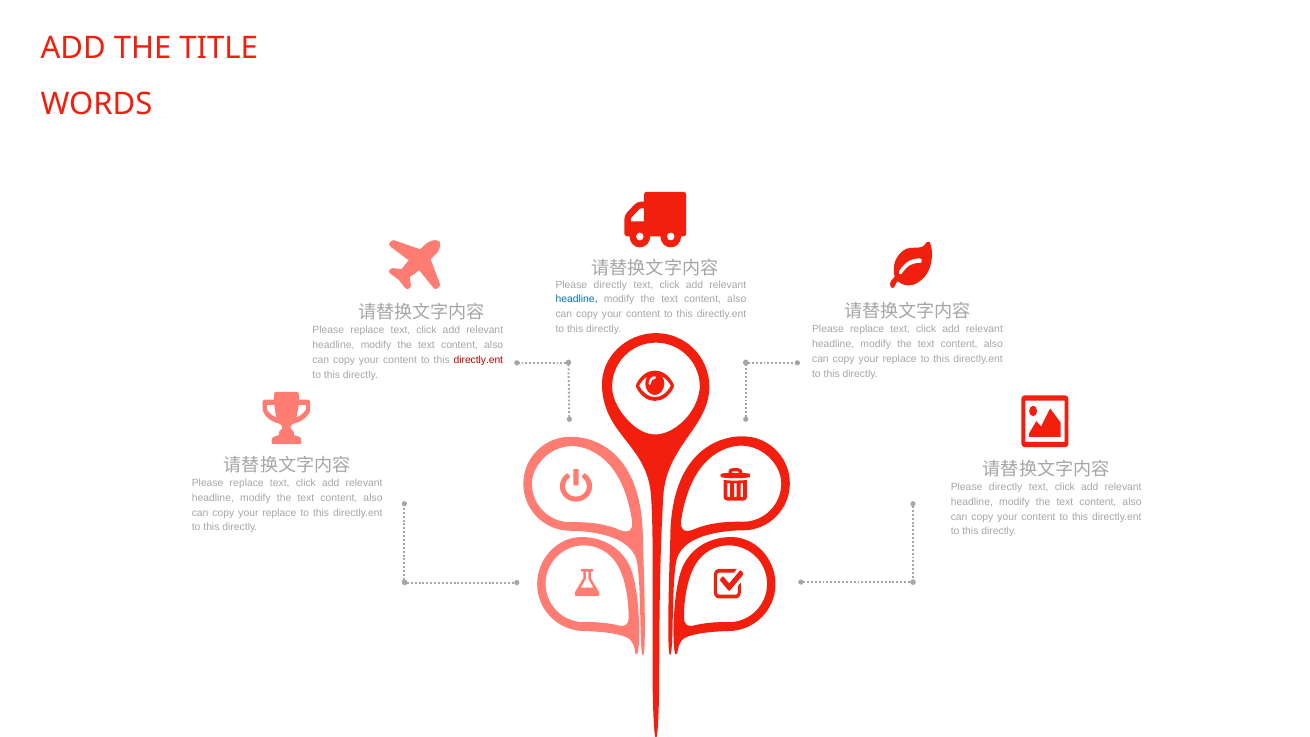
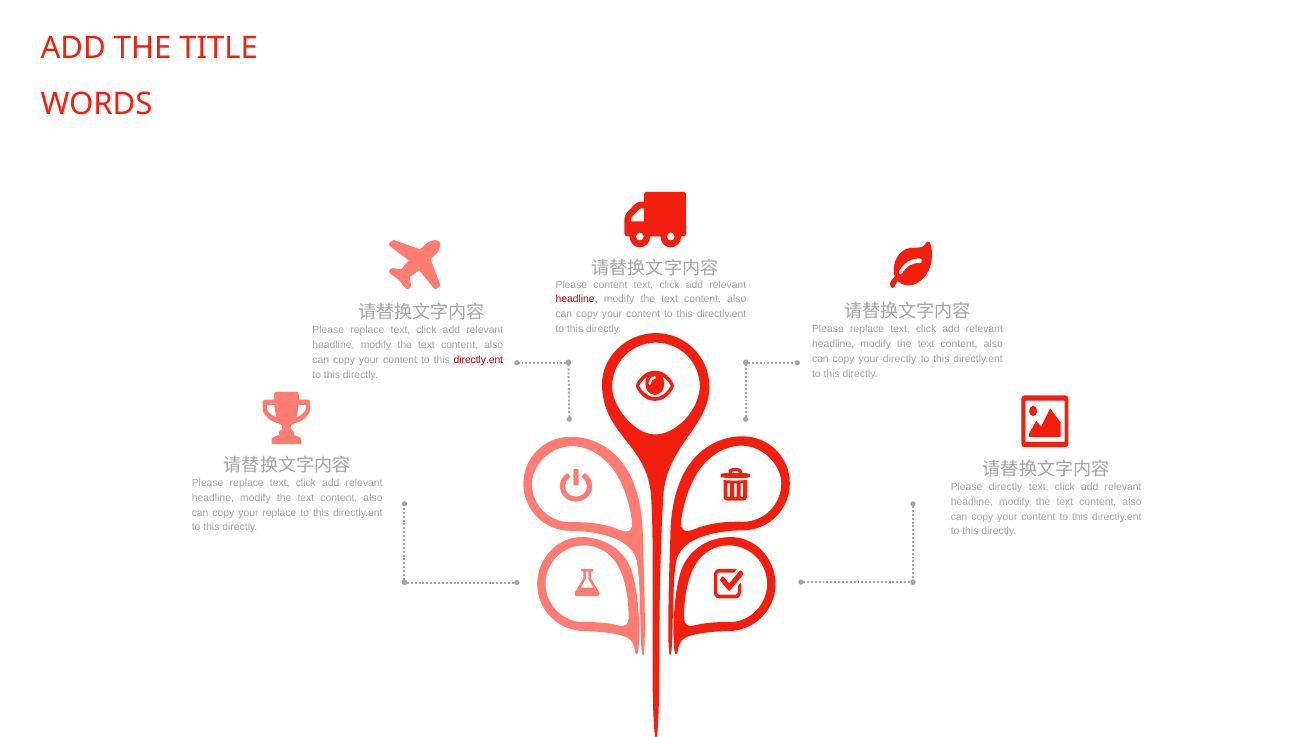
directly at (610, 285): directly -> content
headline at (577, 299) colour: blue -> red
replace at (900, 359): replace -> directly
